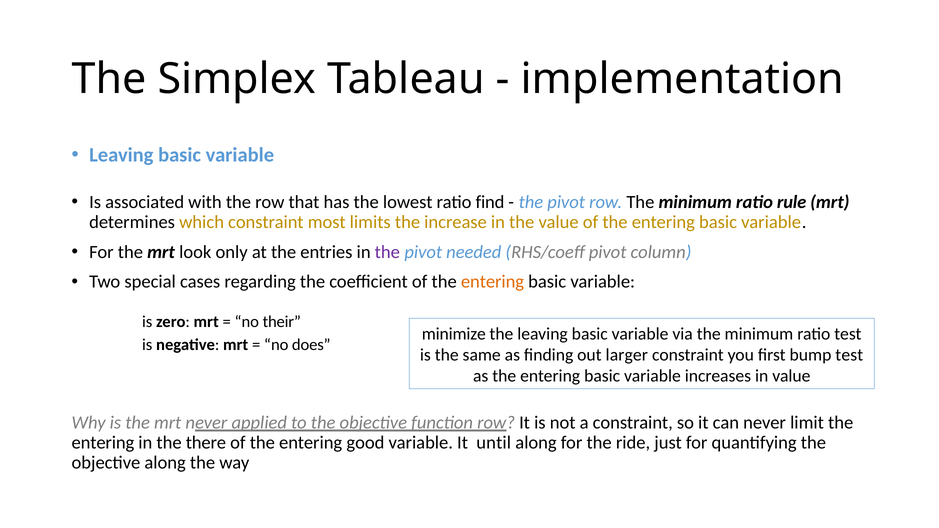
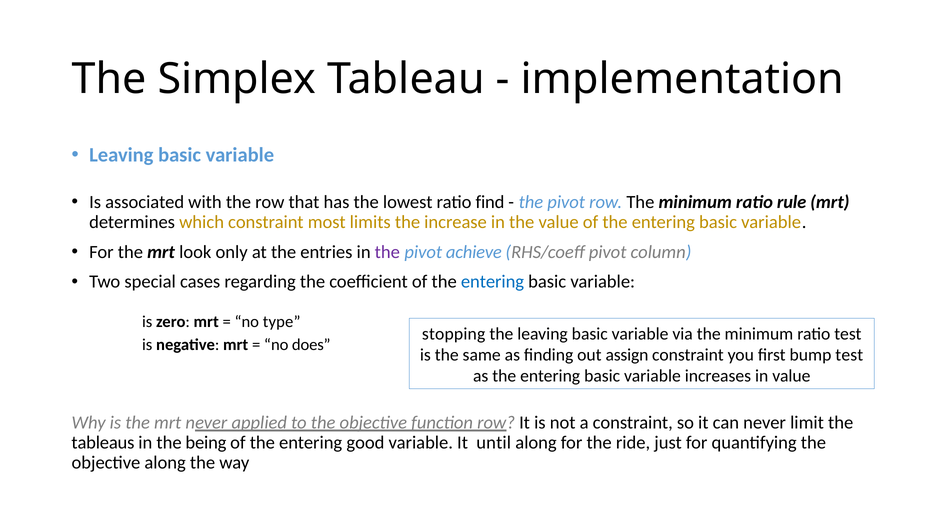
needed: needed -> achieve
entering at (493, 282) colour: orange -> blue
their: their -> type
minimize: minimize -> stopping
larger: larger -> assign
entering at (103, 443): entering -> tableaus
there: there -> being
